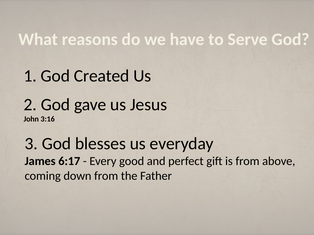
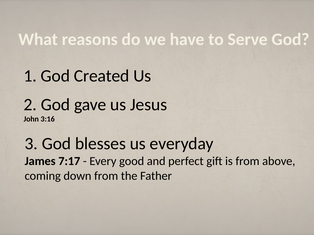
6:17: 6:17 -> 7:17
